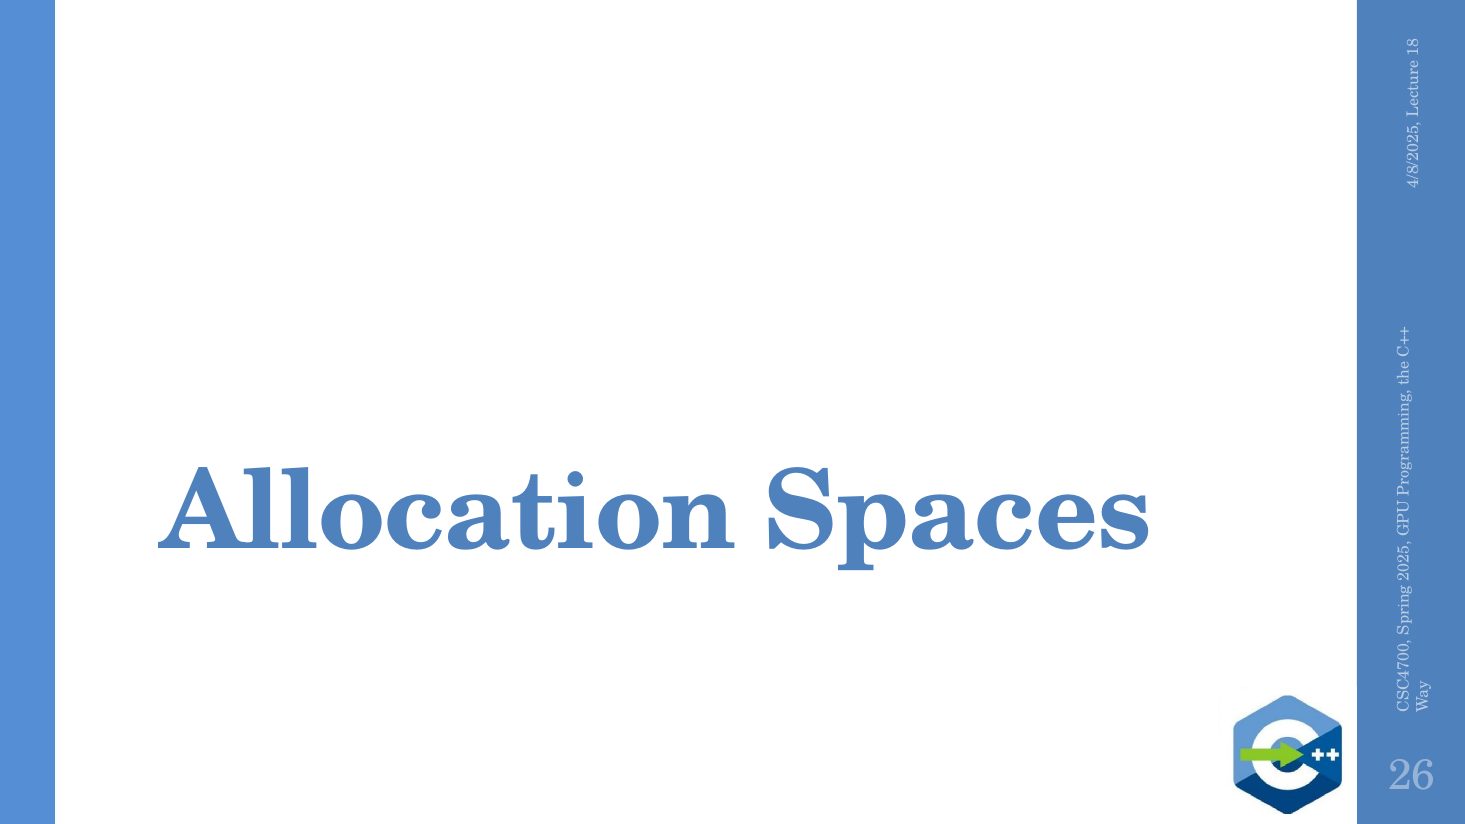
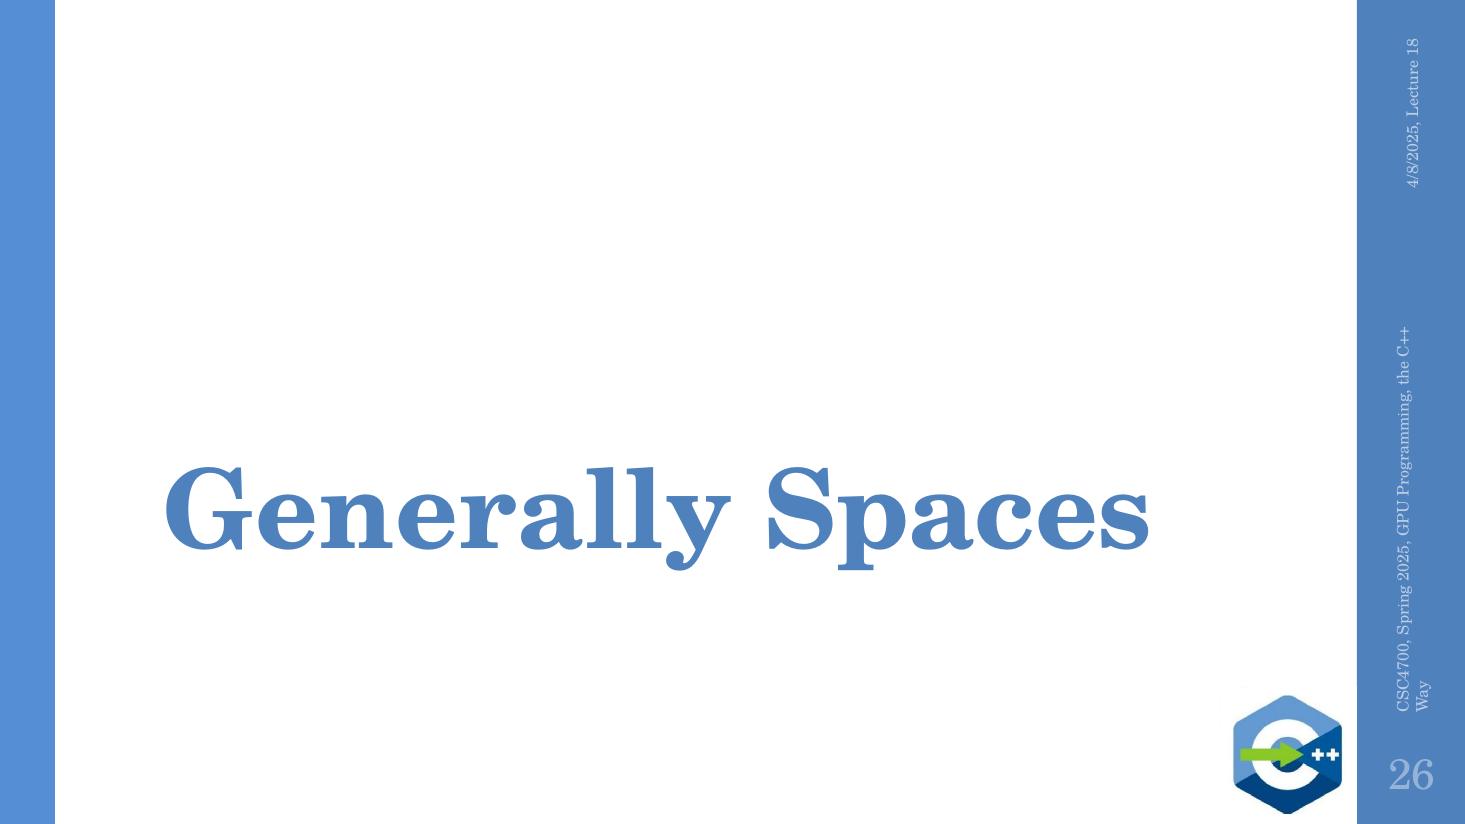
Allocation: Allocation -> Generally
